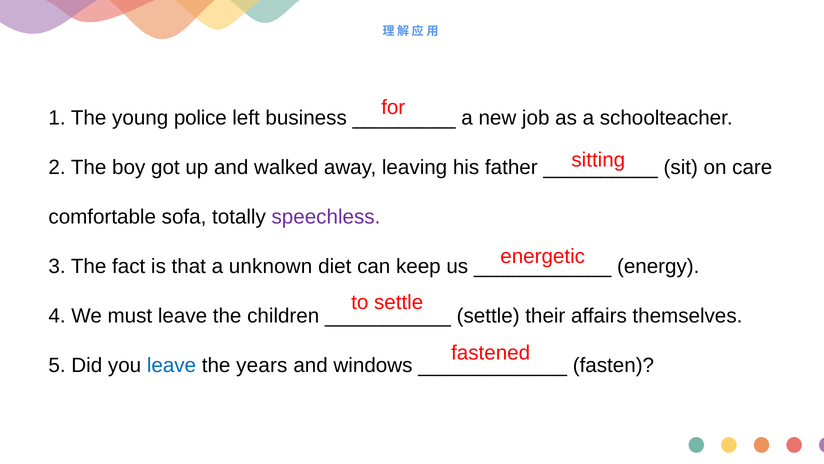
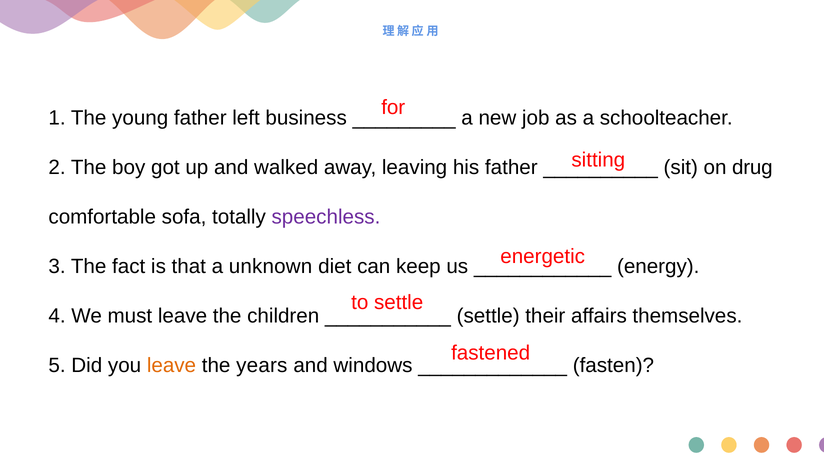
young police: police -> father
care: care -> drug
leave at (171, 365) colour: blue -> orange
